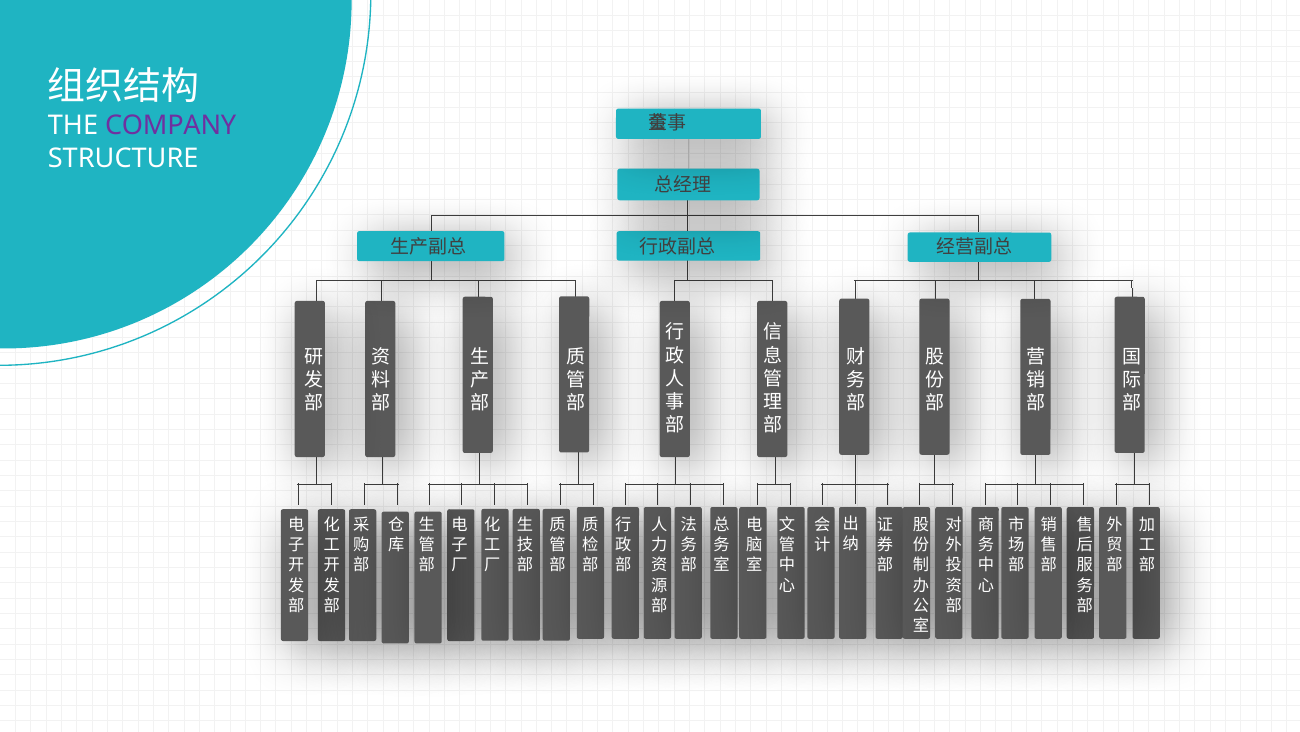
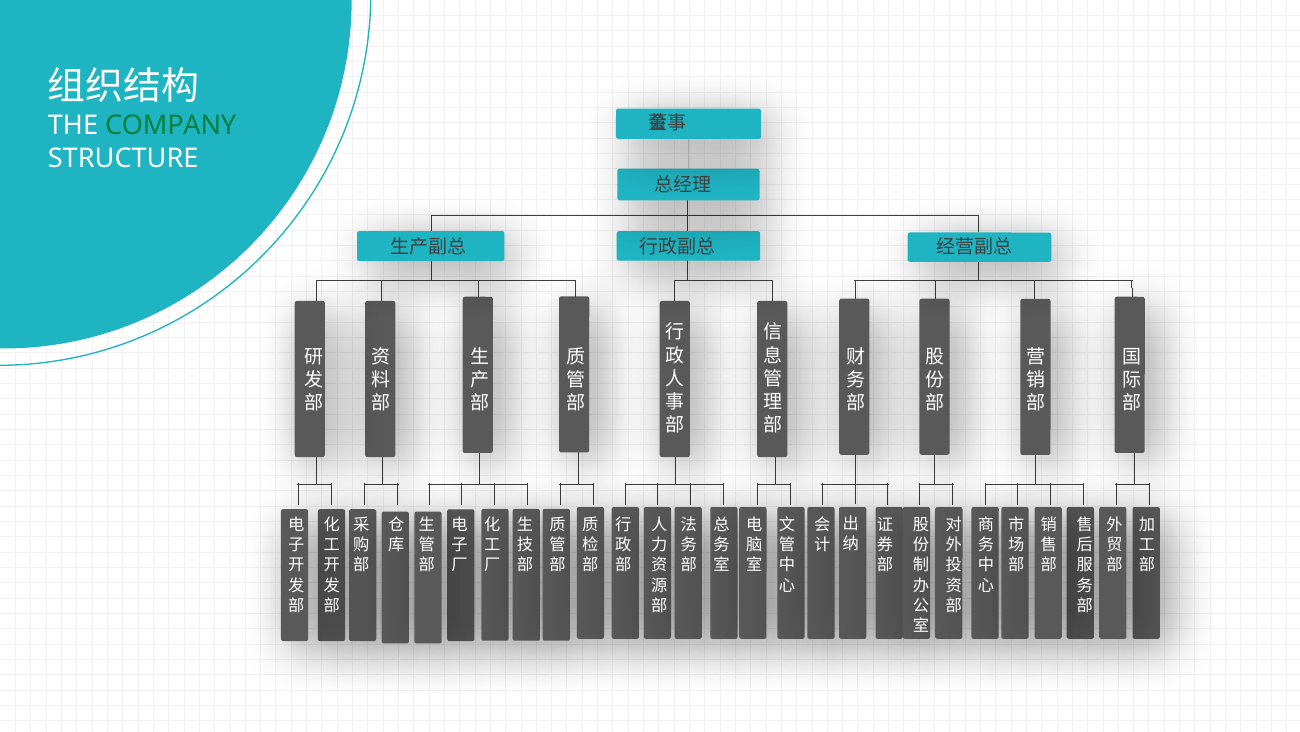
COMPANY colour: purple -> green
